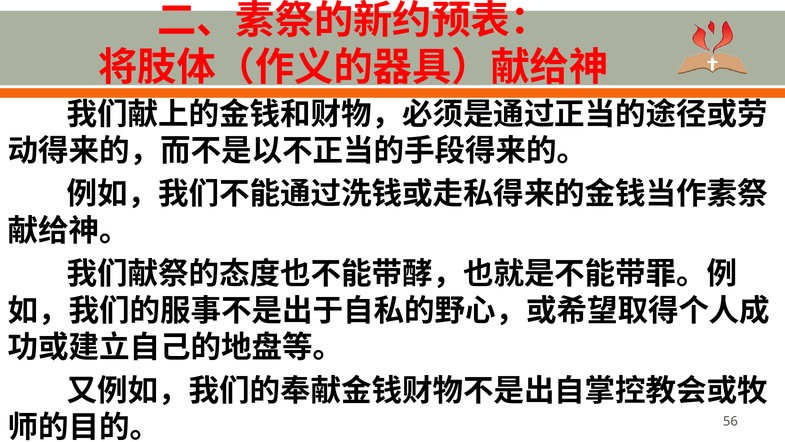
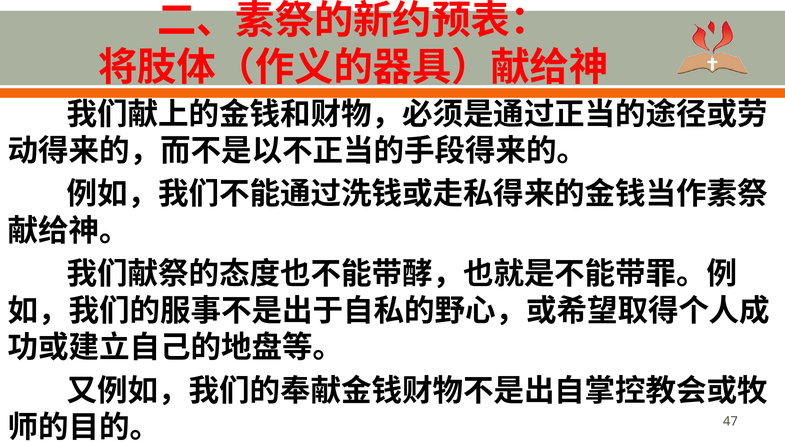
56: 56 -> 47
